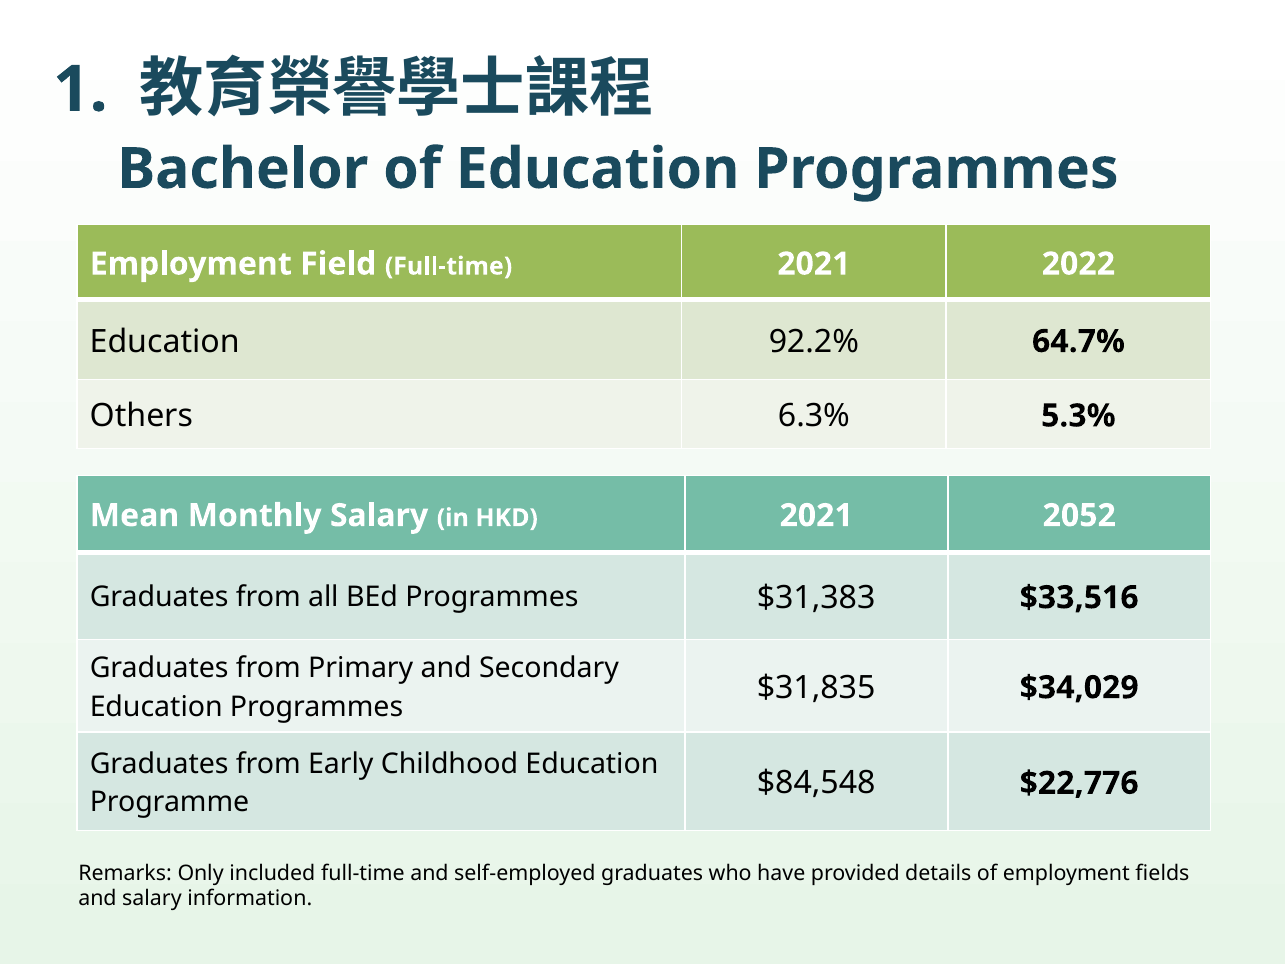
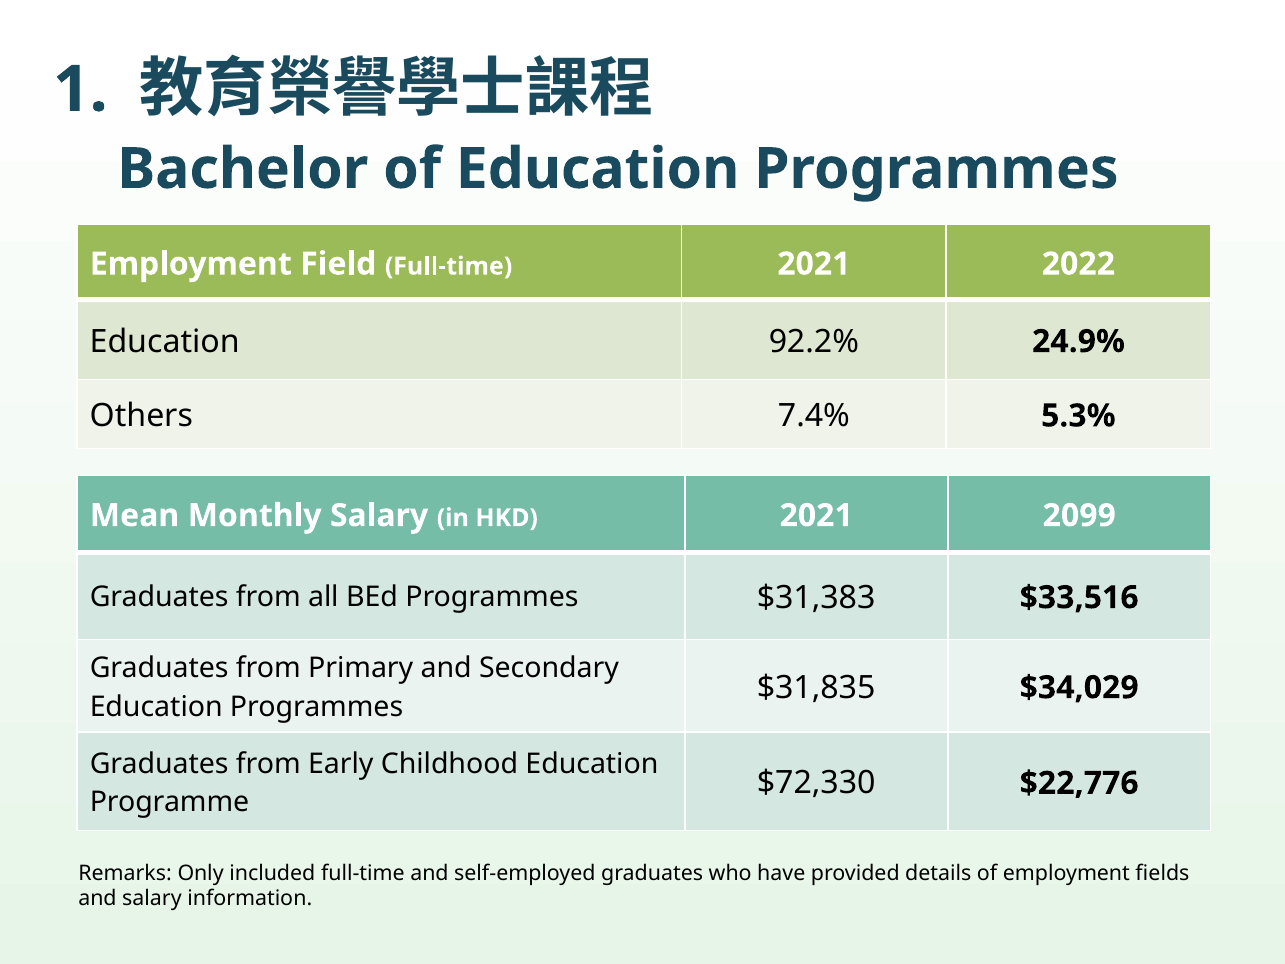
64.7%: 64.7% -> 24.9%
6.3%: 6.3% -> 7.4%
2052: 2052 -> 2099
$84,548: $84,548 -> $72,330
